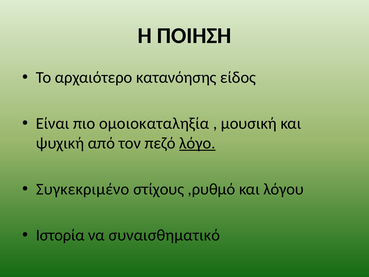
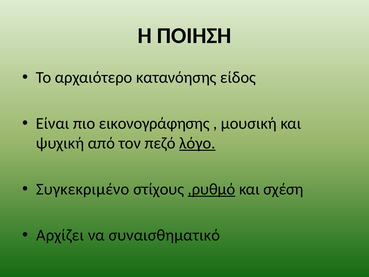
ομοιοκαταληξία: ομοιοκαταληξία -> εικονογράφησης
,ρυθμό underline: none -> present
λόγου: λόγου -> σχέση
Ιστορία: Ιστορία -> Αρχίζει
